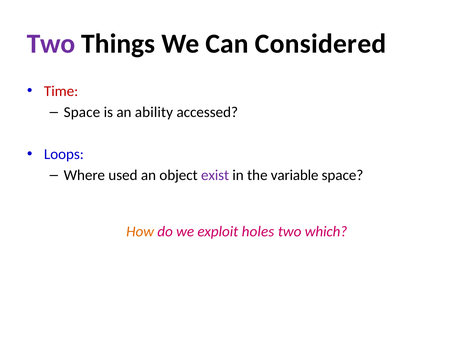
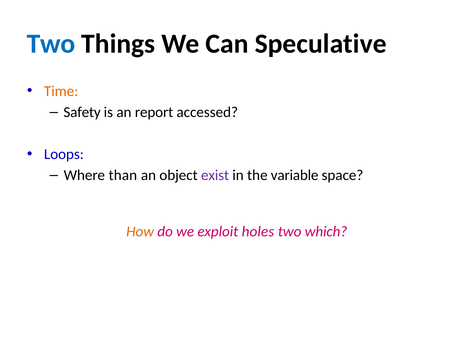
Two at (51, 44) colour: purple -> blue
Considered: Considered -> Speculative
Time colour: red -> orange
Space at (82, 112): Space -> Safety
ability: ability -> report
used: used -> than
